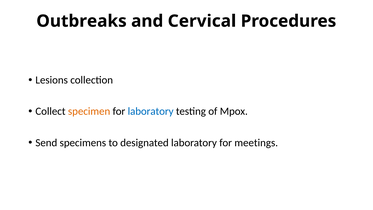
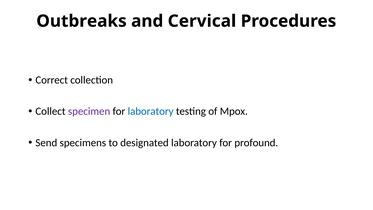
Lesions: Lesions -> Correct
specimen colour: orange -> purple
meetings: meetings -> profound
